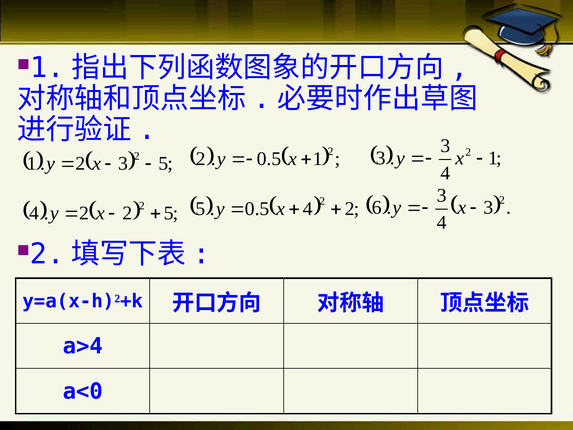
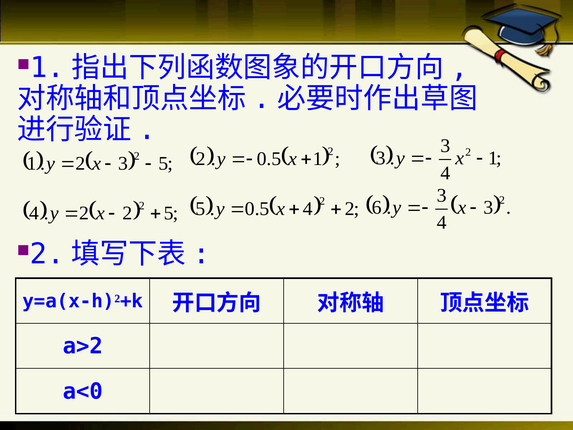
a>4: a>4 -> a>2
